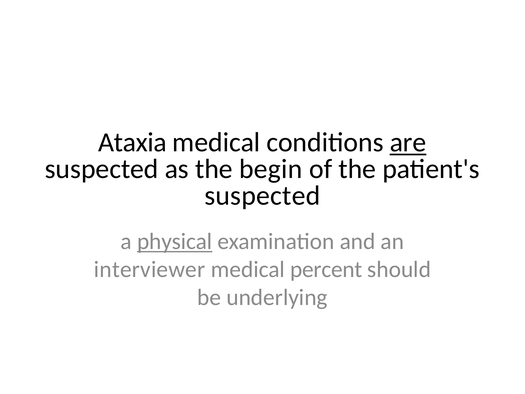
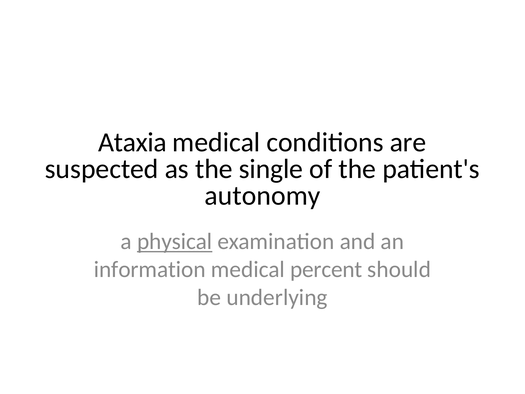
are underline: present -> none
begin: begin -> single
suspected at (262, 196): suspected -> autonomy
interviewer: interviewer -> information
